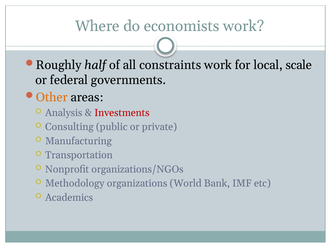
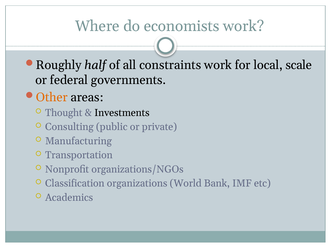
Analysis: Analysis -> Thought
Investments colour: red -> black
Methodology: Methodology -> Classification
